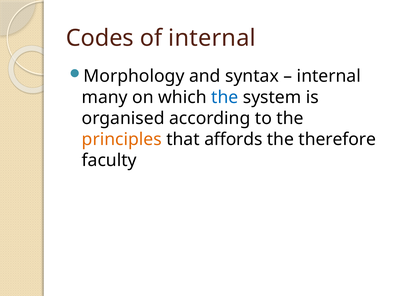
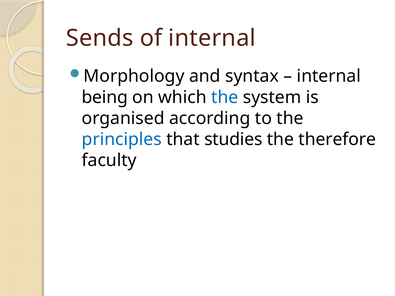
Codes: Codes -> Sends
many: many -> being
principles colour: orange -> blue
affords: affords -> studies
